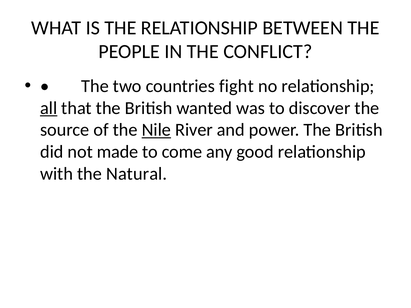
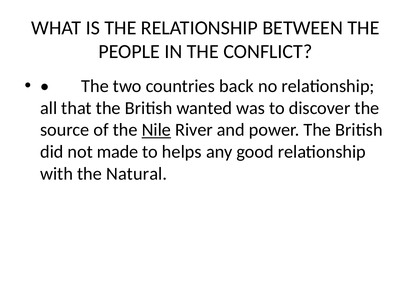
fight: fight -> back
all underline: present -> none
come: come -> helps
